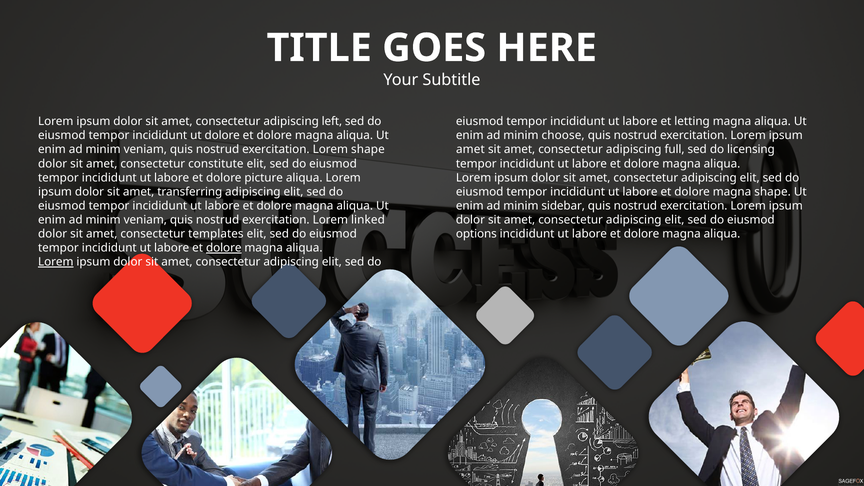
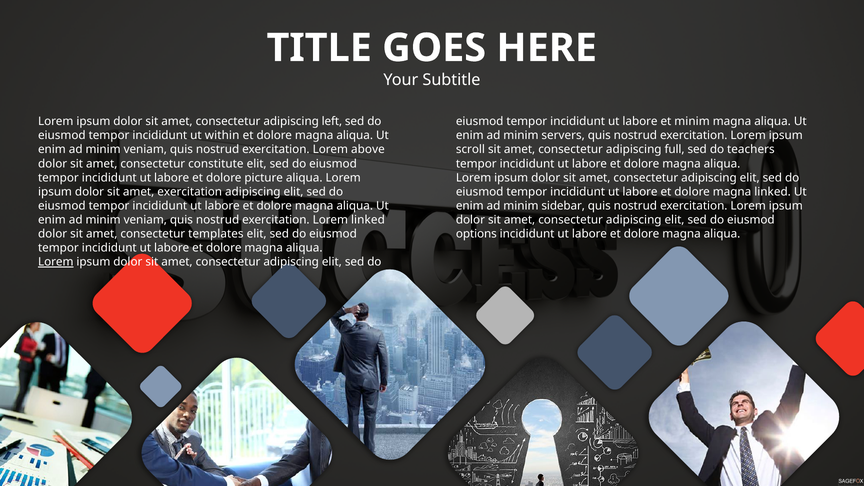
et letting: letting -> minim
ut dolore: dolore -> within
choose: choose -> servers
Lorem shape: shape -> above
amet at (470, 150): amet -> scroll
licensing: licensing -> teachers
amet transferring: transferring -> exercitation
magna shape: shape -> linked
dolore at (224, 248) underline: present -> none
